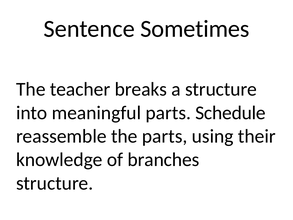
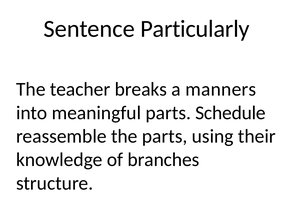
Sometimes: Sometimes -> Particularly
a structure: structure -> manners
